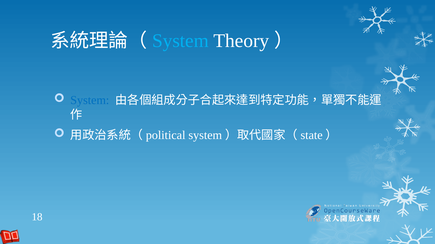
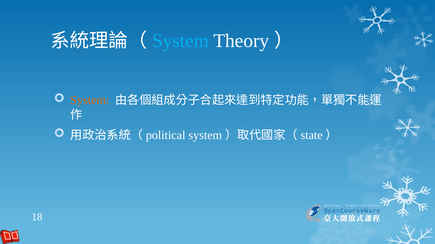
System at (90, 100) colour: blue -> orange
